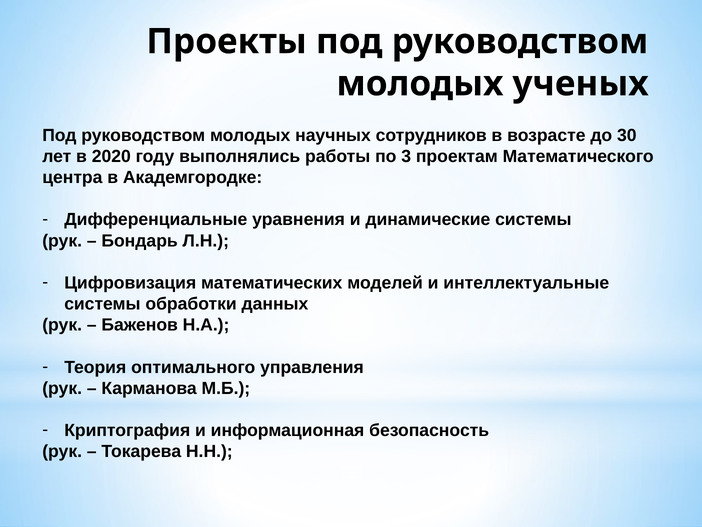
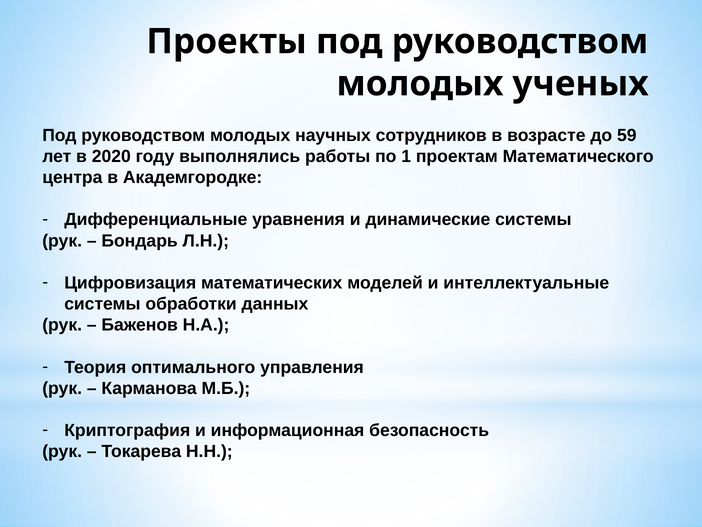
30: 30 -> 59
3: 3 -> 1
